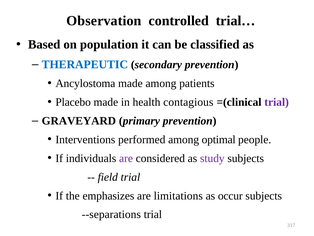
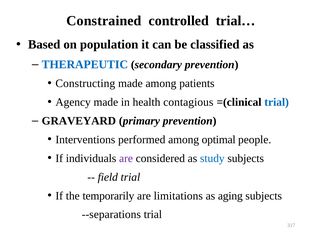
Observation: Observation -> Constrained
Ancylostoma: Ancylostoma -> Constructing
Placebo: Placebo -> Agency
trial at (277, 102) colour: purple -> blue
study colour: purple -> blue
emphasizes: emphasizes -> temporarily
occur: occur -> aging
